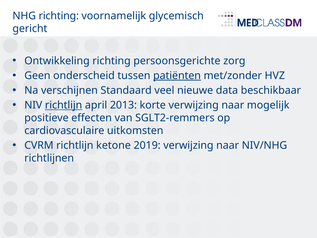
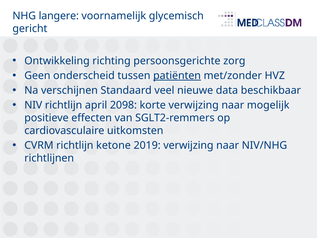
NHG richting: richting -> langere
richtlijn at (64, 105) underline: present -> none
2013: 2013 -> 2098
